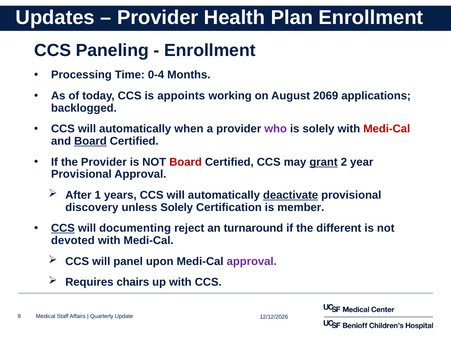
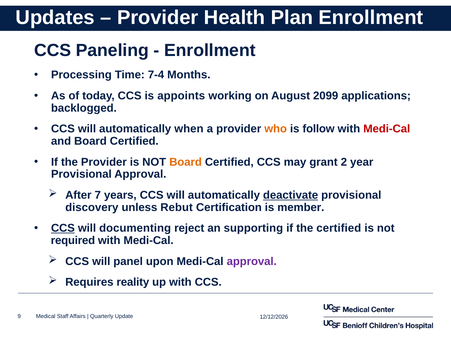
0-4: 0-4 -> 7-4
2069: 2069 -> 2099
who colour: purple -> orange
is solely: solely -> follow
Board at (90, 141) underline: present -> none
Board at (186, 162) colour: red -> orange
grant underline: present -> none
1: 1 -> 7
unless Solely: Solely -> Rebut
turnaround: turnaround -> supporting
the different: different -> certified
devoted: devoted -> required
chairs: chairs -> reality
